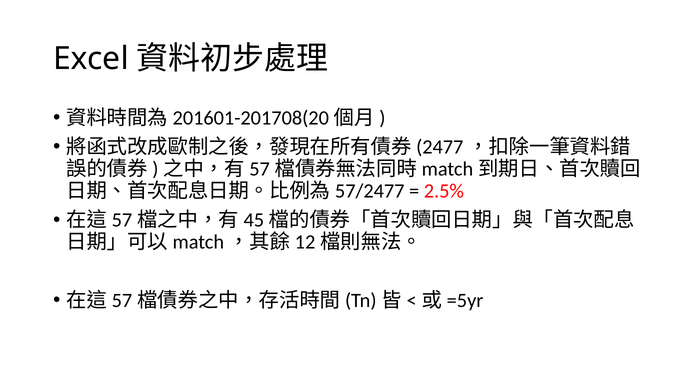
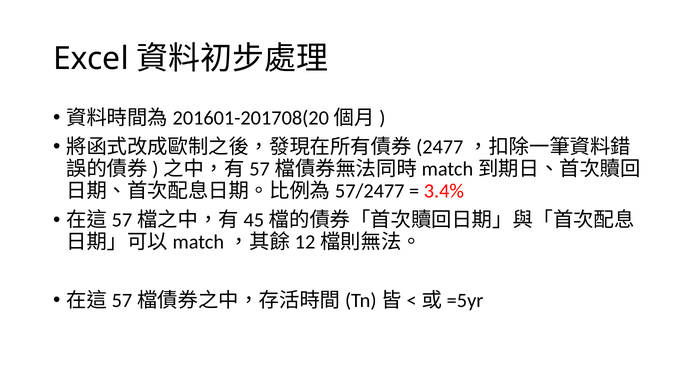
2.5%: 2.5% -> 3.4%
